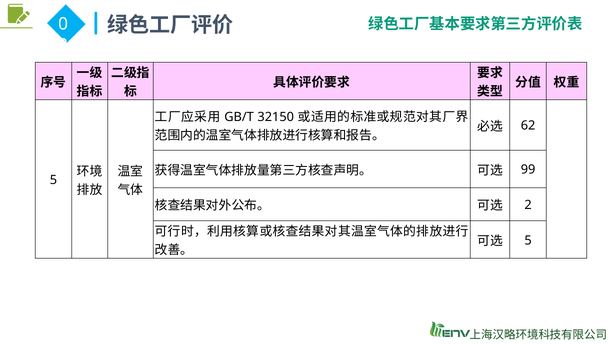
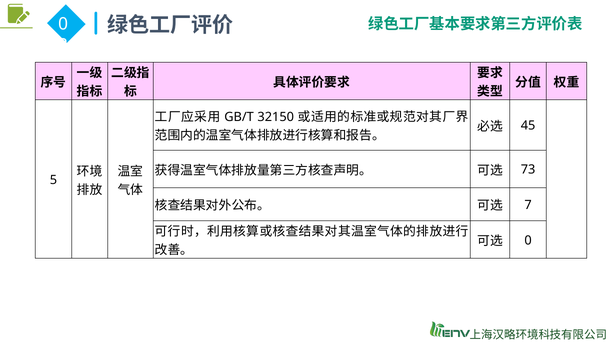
62: 62 -> 45
99: 99 -> 73
2 at (528, 205): 2 -> 7
5 at (528, 241): 5 -> 0
